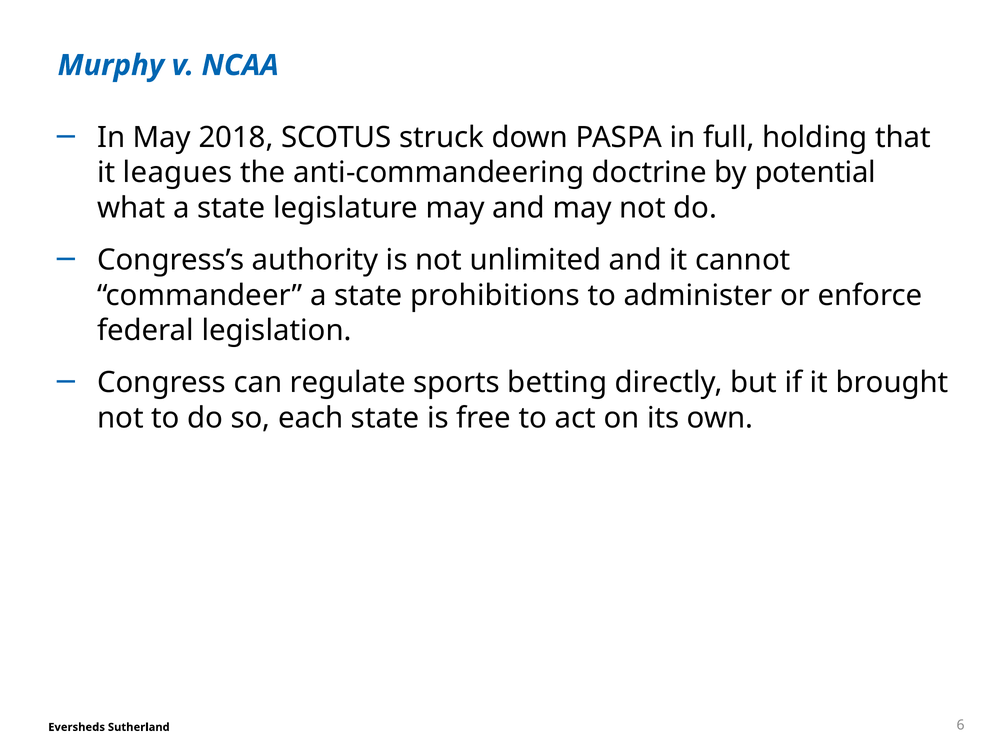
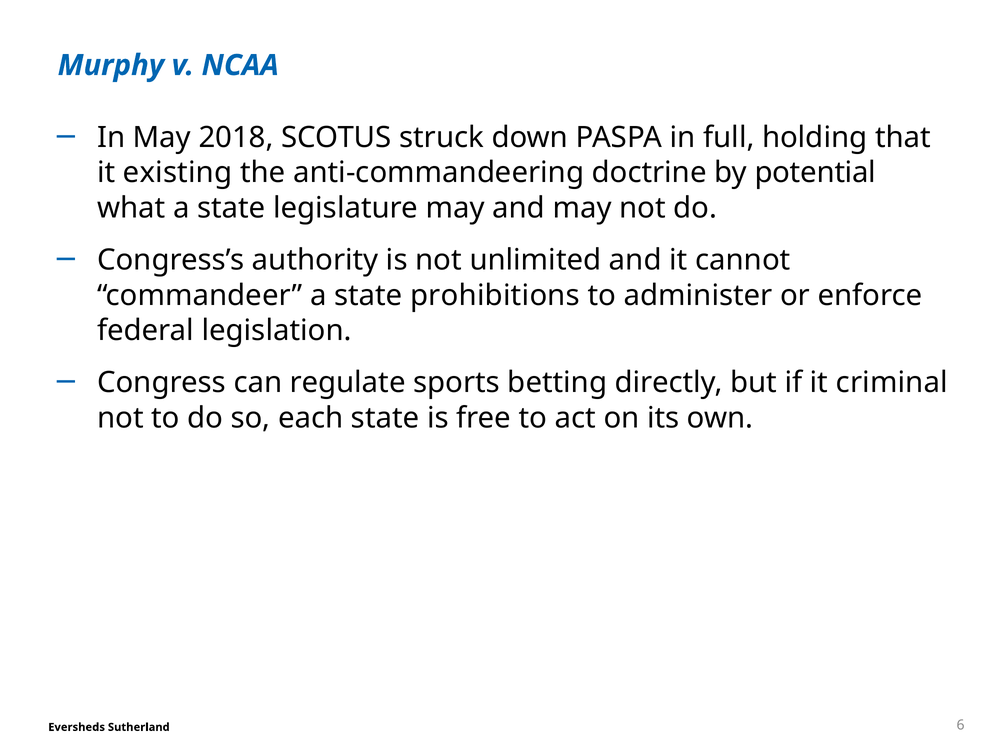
leagues: leagues -> existing
brought: brought -> criminal
